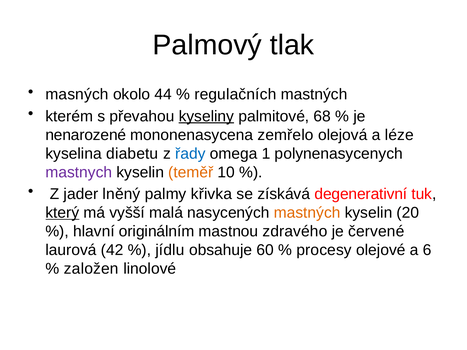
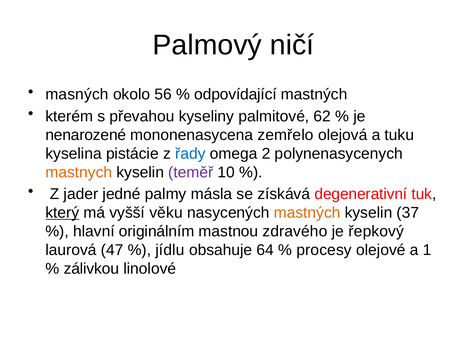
tlak: tlak -> ničí
44: 44 -> 56
regulačních: regulačních -> odpovídající
kyseliny underline: present -> none
68: 68 -> 62
léze: léze -> tuku
diabetu: diabetu -> pistácie
1: 1 -> 2
mastnych colour: purple -> orange
teměř colour: orange -> purple
lněný: lněný -> jedné
křivka: křivka -> másla
malá: malá -> věku
20: 20 -> 37
červené: červené -> řepkový
42: 42 -> 47
60: 60 -> 64
6: 6 -> 1
založen: založen -> zálivkou
